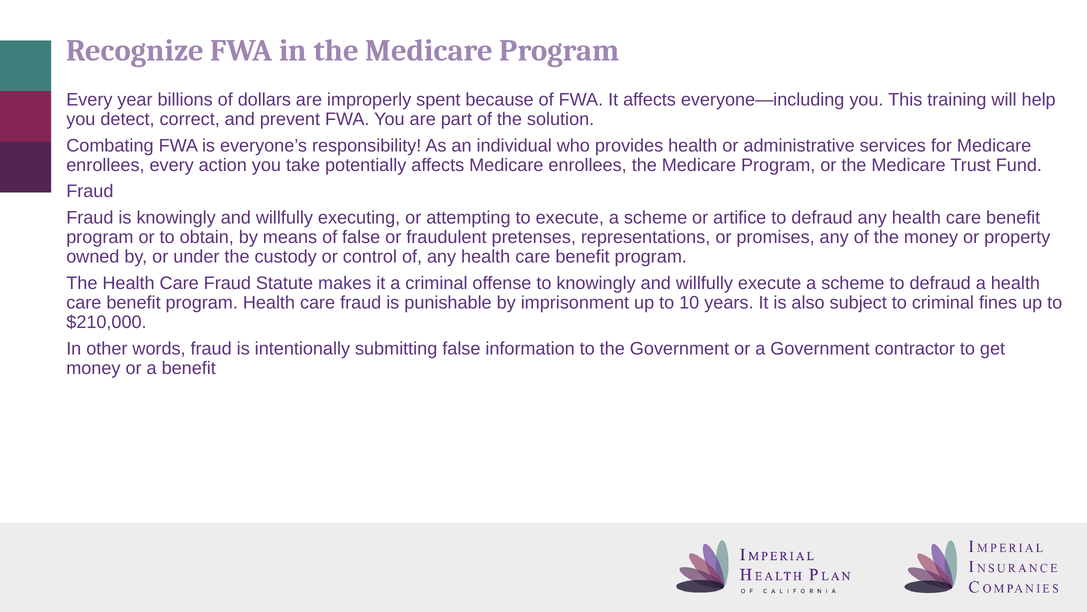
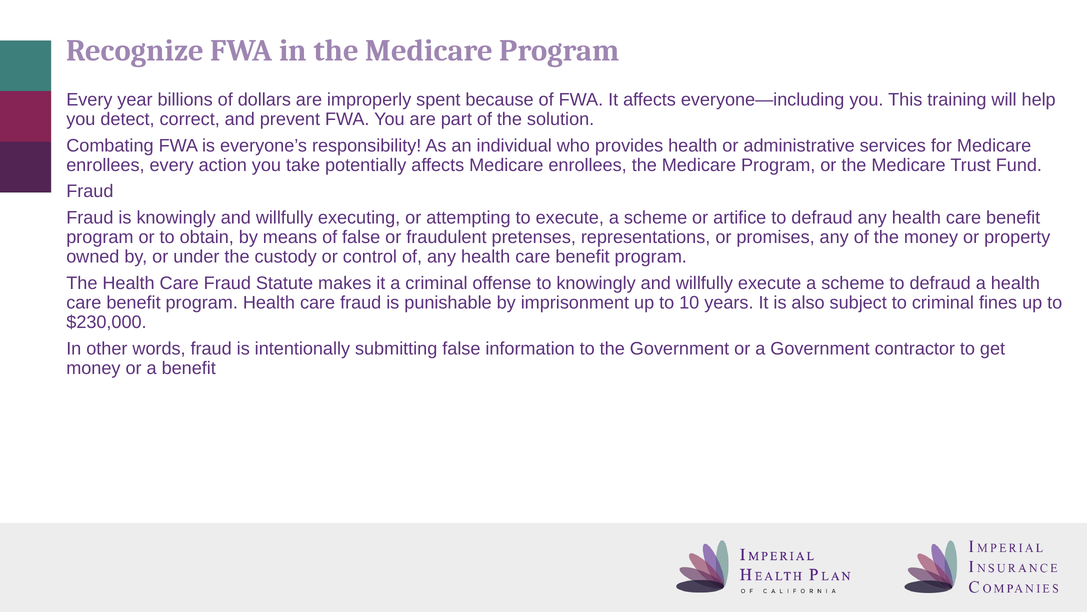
$210,000: $210,000 -> $230,000
